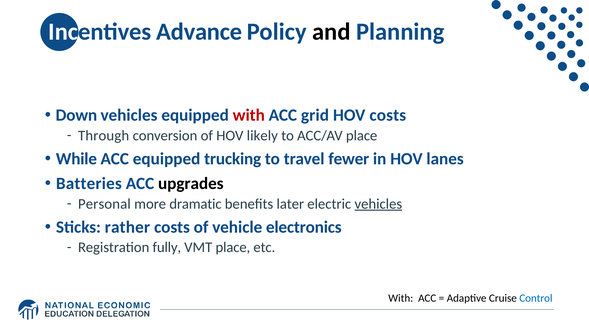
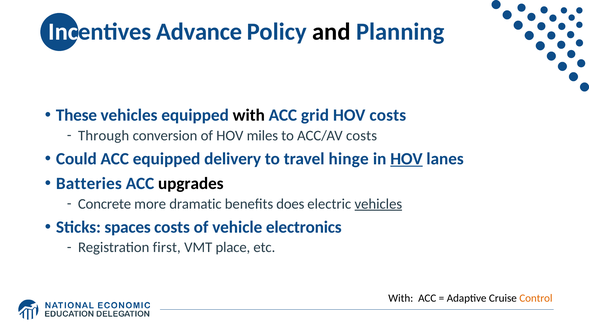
Down: Down -> These
with at (249, 115) colour: red -> black
likely: likely -> miles
ACC/AV place: place -> costs
While: While -> Could
trucking: trucking -> delivery
fewer: fewer -> hinge
HOV at (406, 159) underline: none -> present
Personal: Personal -> Concrete
later: later -> does
rather: rather -> spaces
fully: fully -> first
Control colour: blue -> orange
